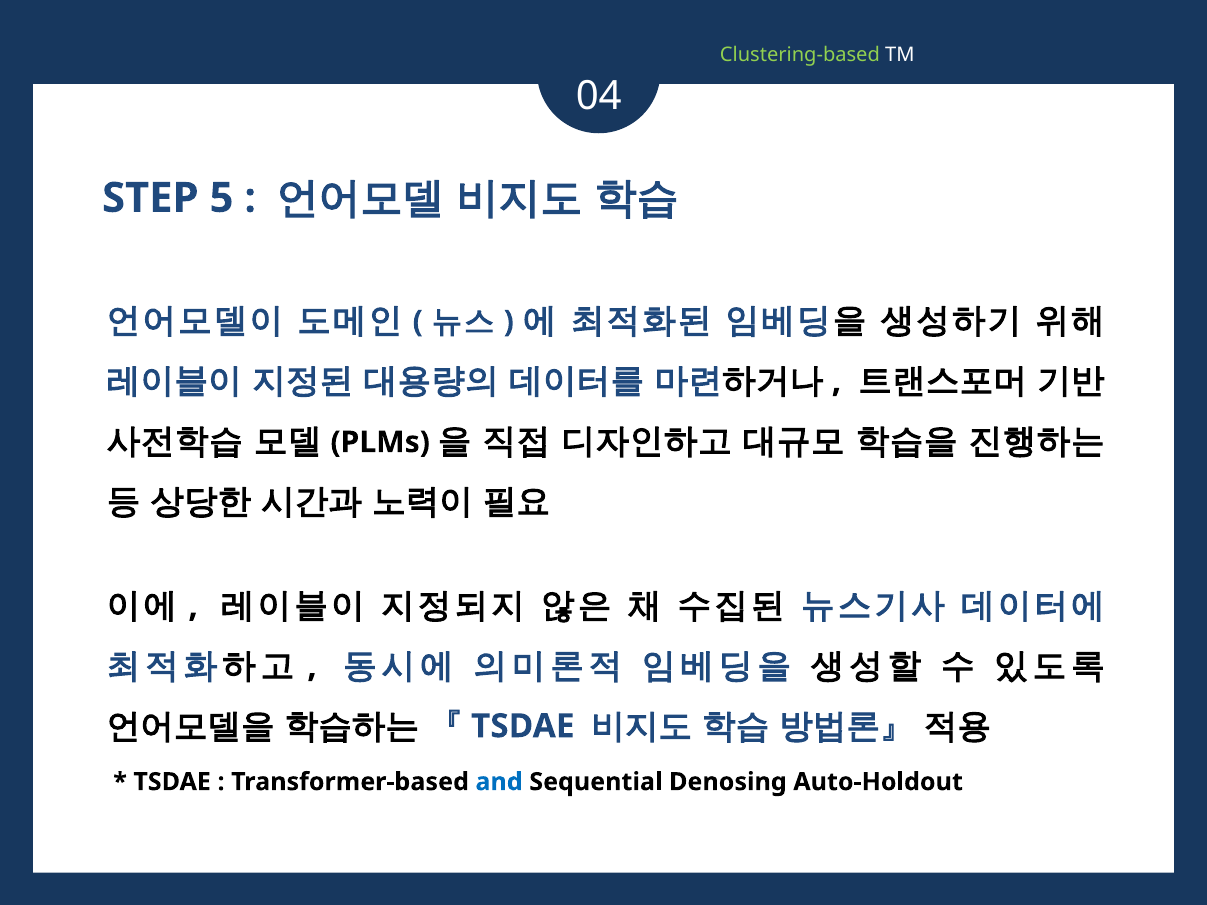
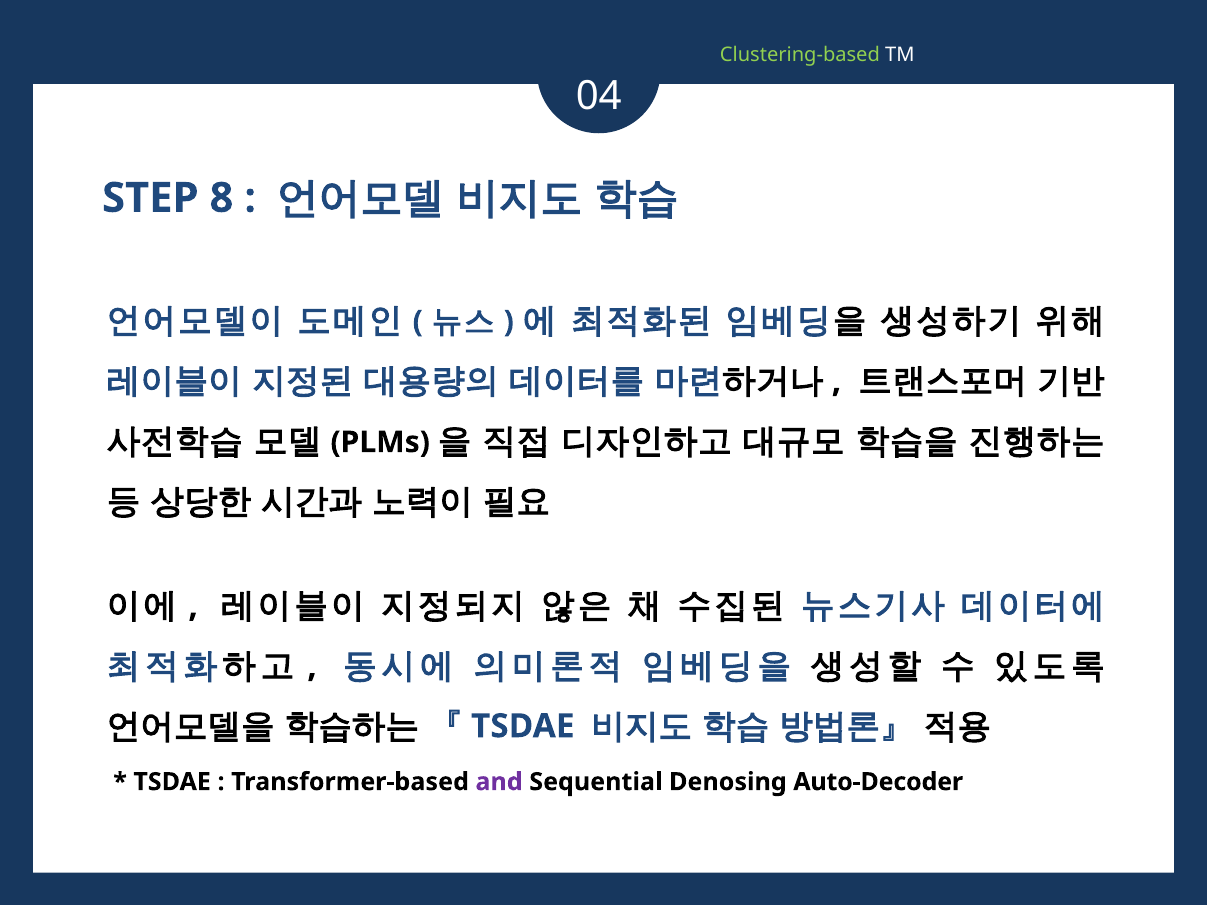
5: 5 -> 8
and colour: blue -> purple
Auto-Holdout: Auto-Holdout -> Auto-Decoder
